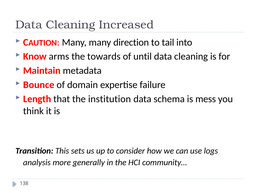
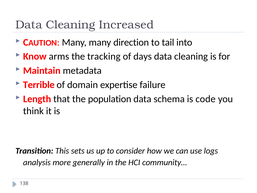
towards: towards -> tracking
until: until -> days
Bounce: Bounce -> Terrible
institution: institution -> population
mess: mess -> code
